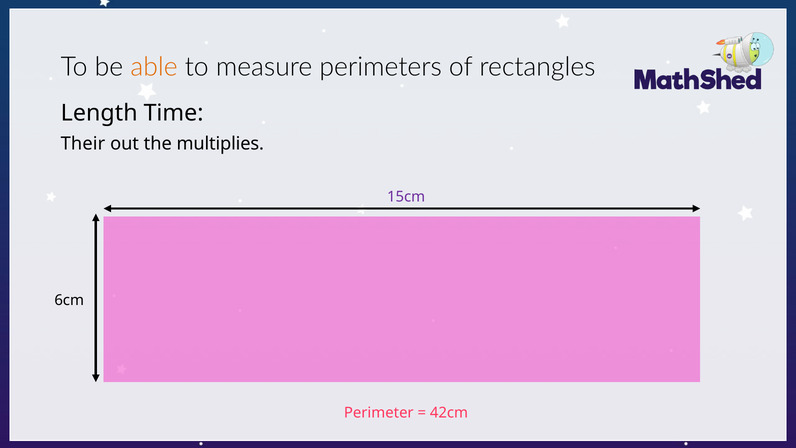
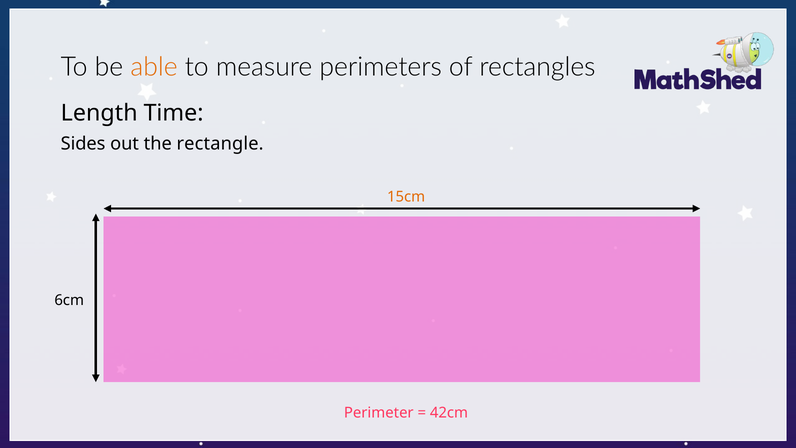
Their: Their -> Sides
multiplies: multiplies -> rectangle
15cm colour: purple -> orange
